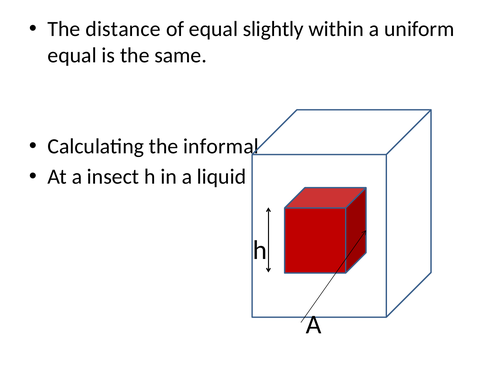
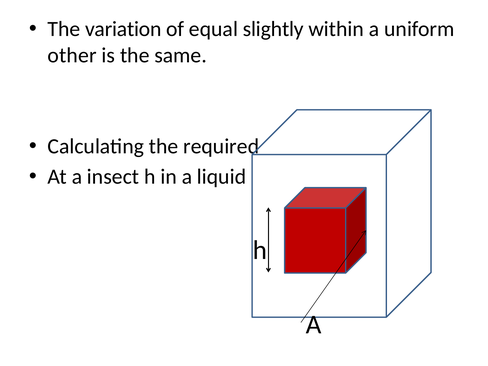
distance: distance -> variation
equal at (72, 55): equal -> other
informal: informal -> required
